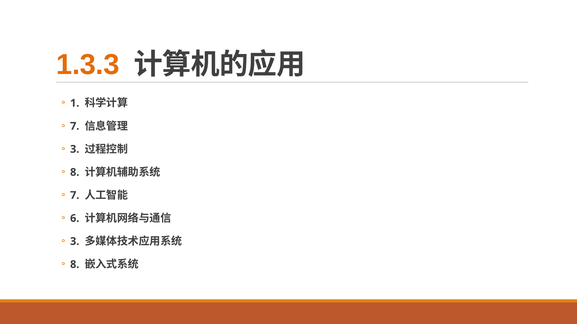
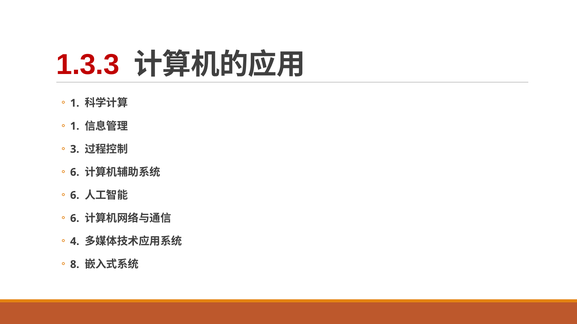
1.3.3 colour: orange -> red
7 at (75, 126): 7 -> 1
8 at (75, 173): 8 -> 6
7 at (75, 196): 7 -> 6
3 at (75, 242): 3 -> 4
